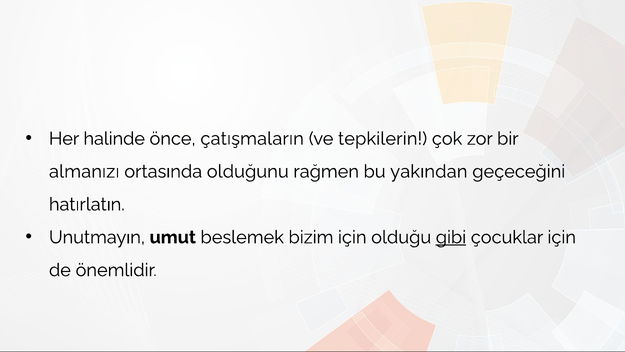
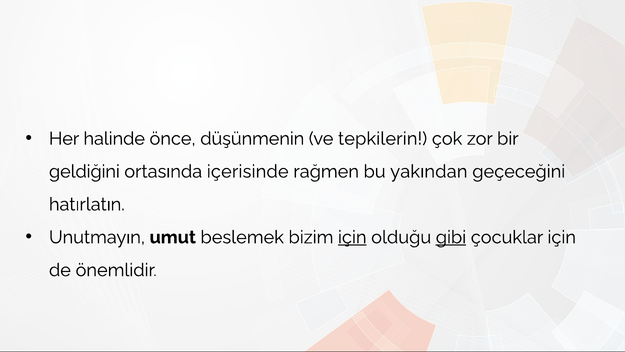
çatışmaların: çatışmaların -> düşünmenin
almanızı: almanızı -> geldiğini
olduğunu: olduğunu -> içerisinde
için at (352, 237) underline: none -> present
